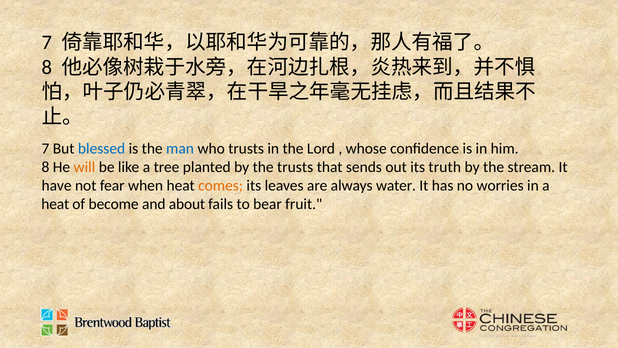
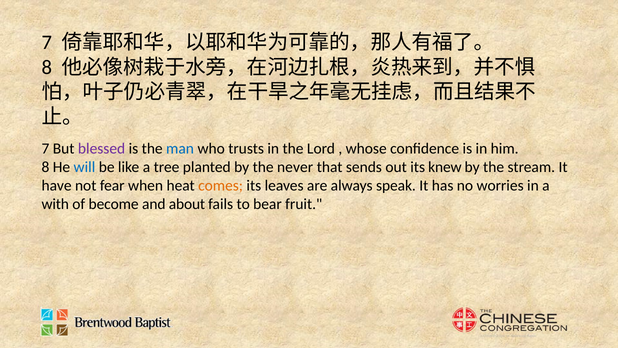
blessed colour: blue -> purple
will colour: orange -> blue
the trusts: trusts -> never
truth: truth -> knew
water: water -> speak
heat at (55, 204): heat -> with
